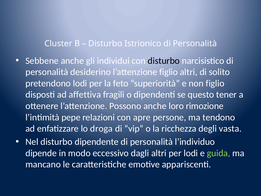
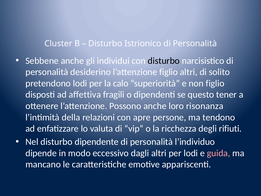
feto: feto -> calo
rimozione: rimozione -> risonanza
pepe: pepe -> della
droga: droga -> valuta
vasta: vasta -> rifiuti
guida colour: light green -> pink
